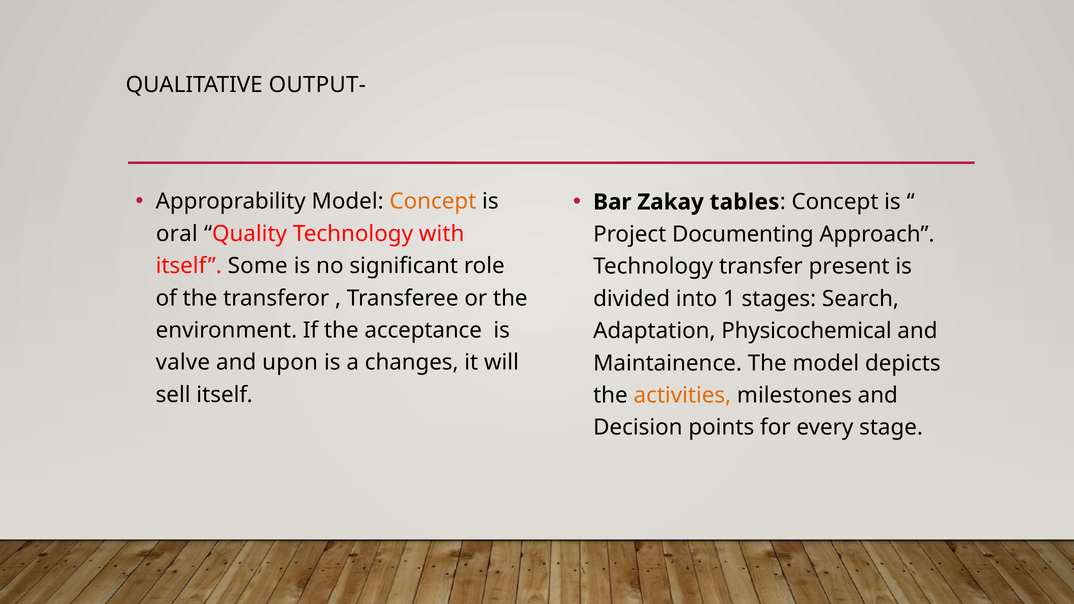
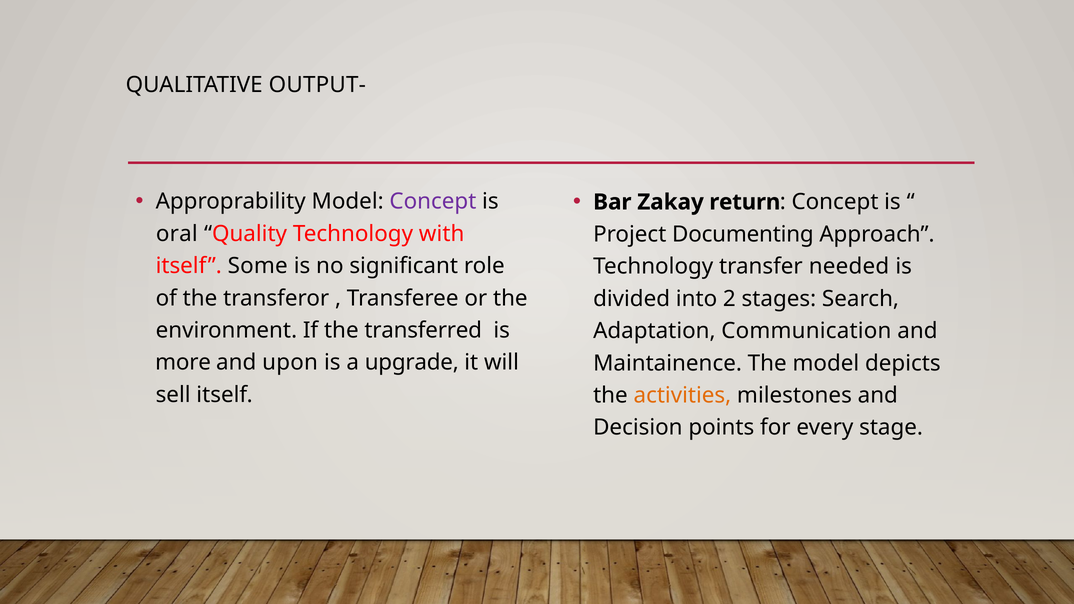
Concept at (433, 202) colour: orange -> purple
tables: tables -> return
present: present -> needed
1: 1 -> 2
acceptance: acceptance -> transferred
Physicochemical: Physicochemical -> Communication
valve: valve -> more
changes: changes -> upgrade
